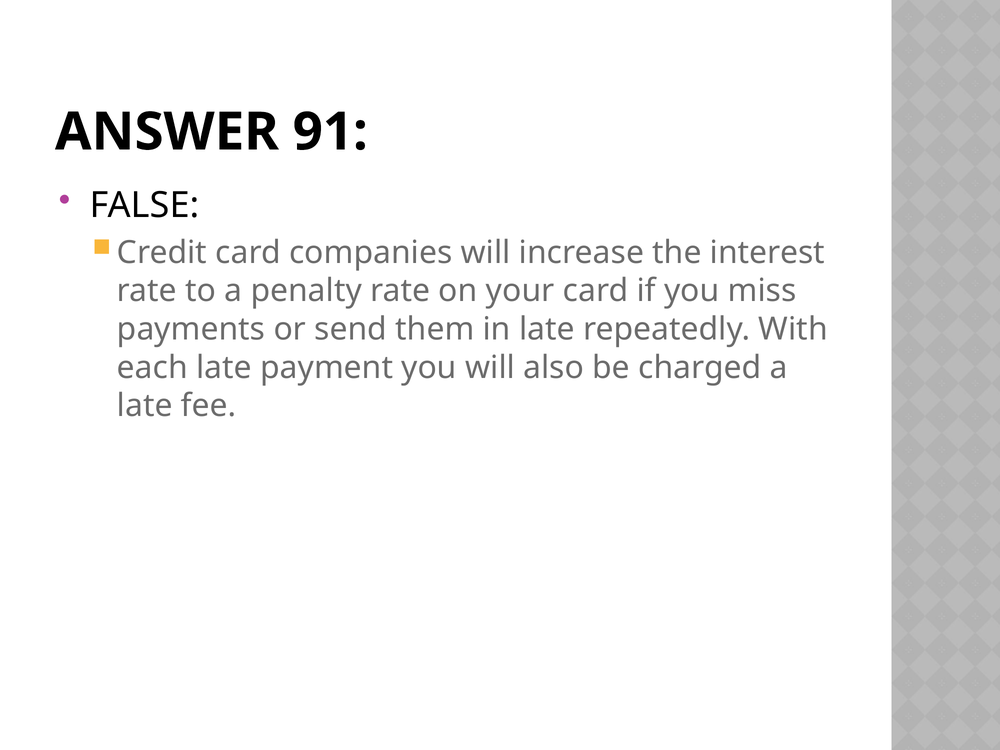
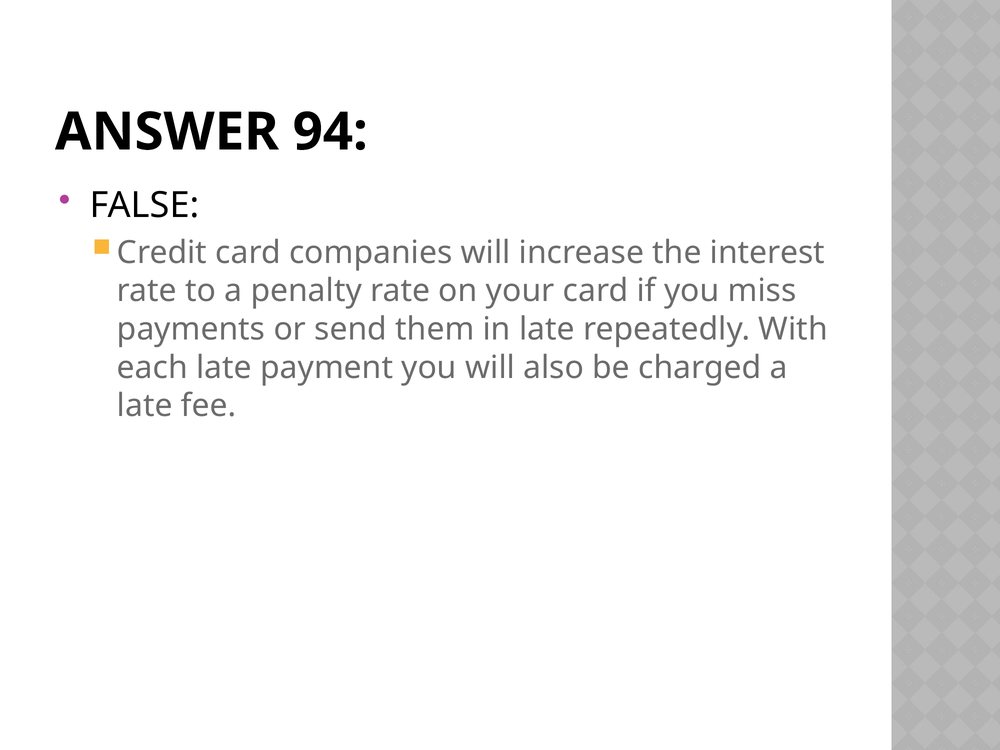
91: 91 -> 94
